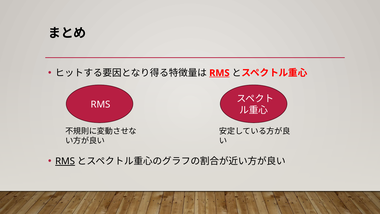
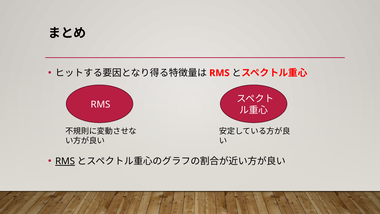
RMS at (219, 73) underline: present -> none
